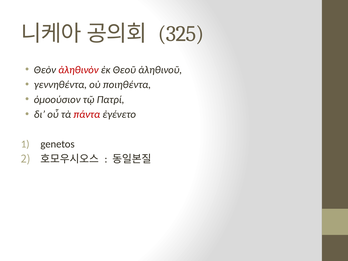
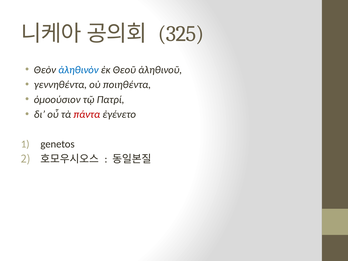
ἀληθινὸν colour: red -> blue
